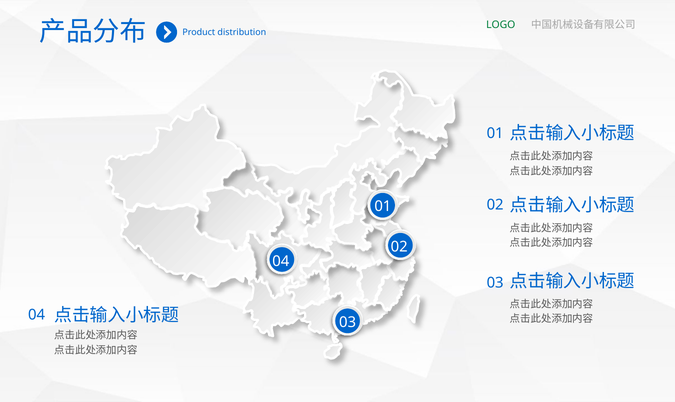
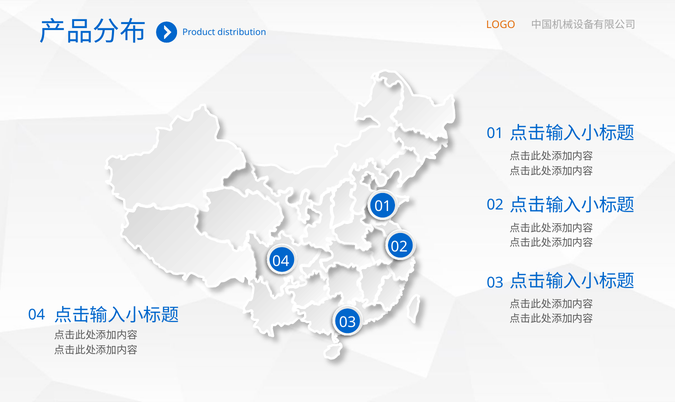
LOGO colour: green -> orange
